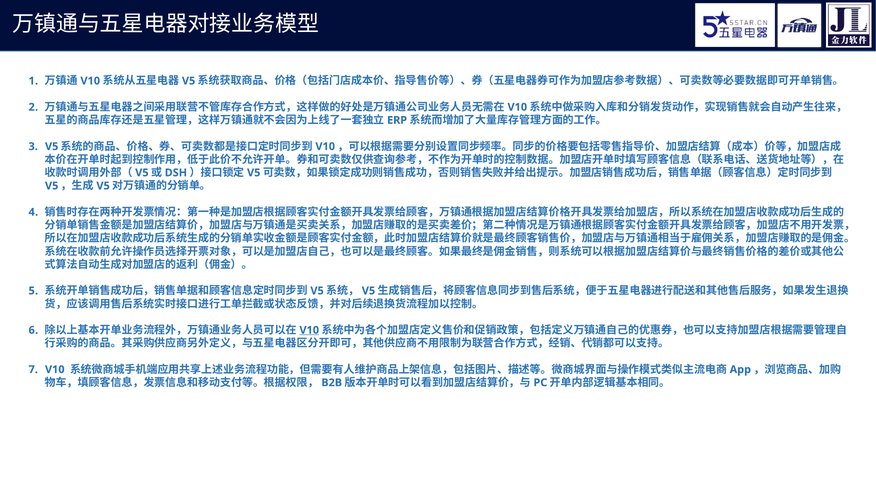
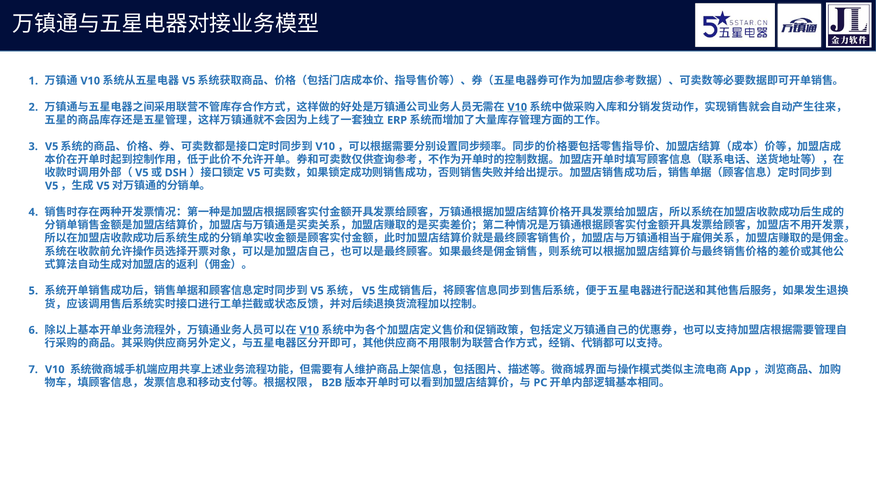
V10 at (517, 107) underline: none -> present
